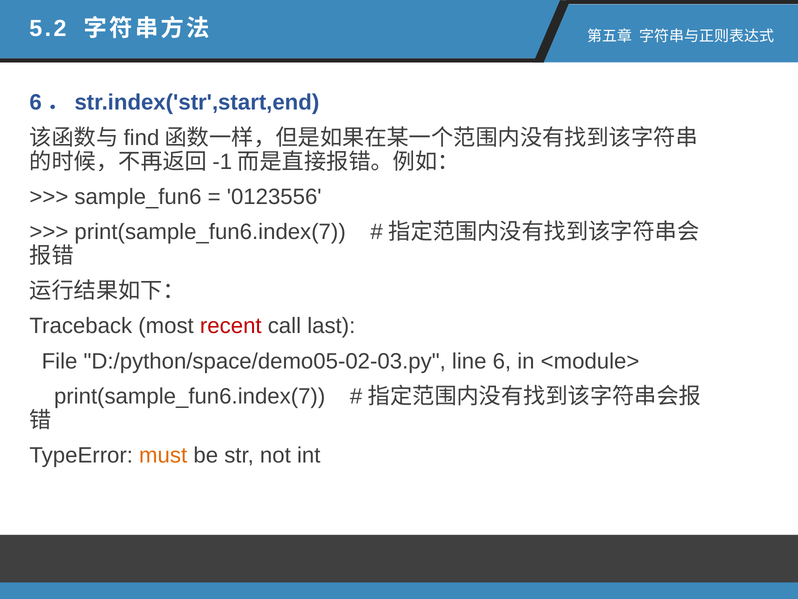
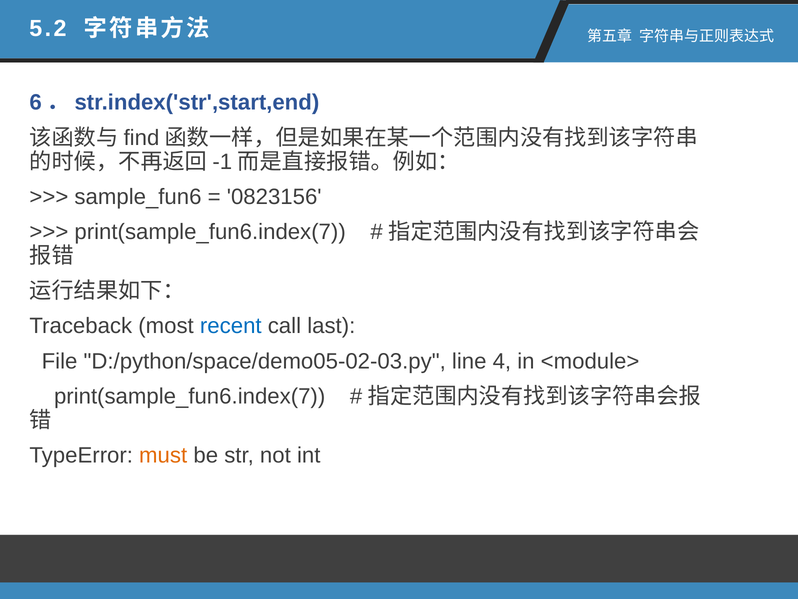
0123556: 0123556 -> 0823156
recent colour: red -> blue
6: 6 -> 4
